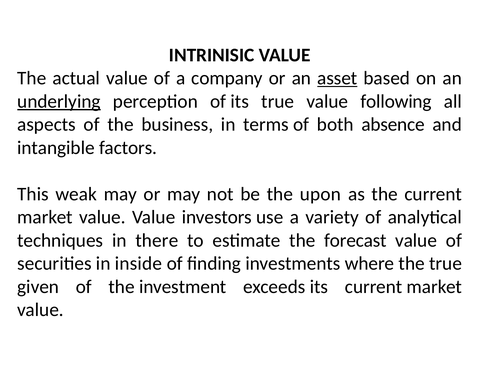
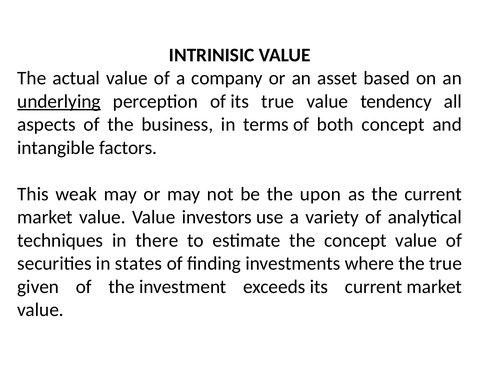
asset underline: present -> none
following: following -> tendency
both absence: absence -> concept
the forecast: forecast -> concept
inside: inside -> states
